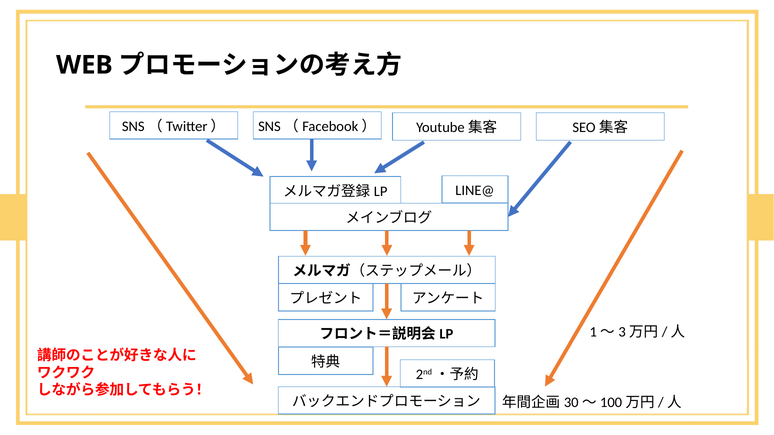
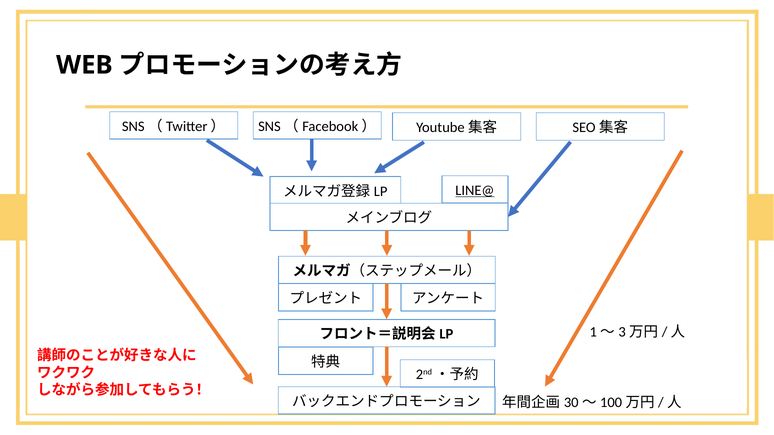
LINE@ underline: none -> present
